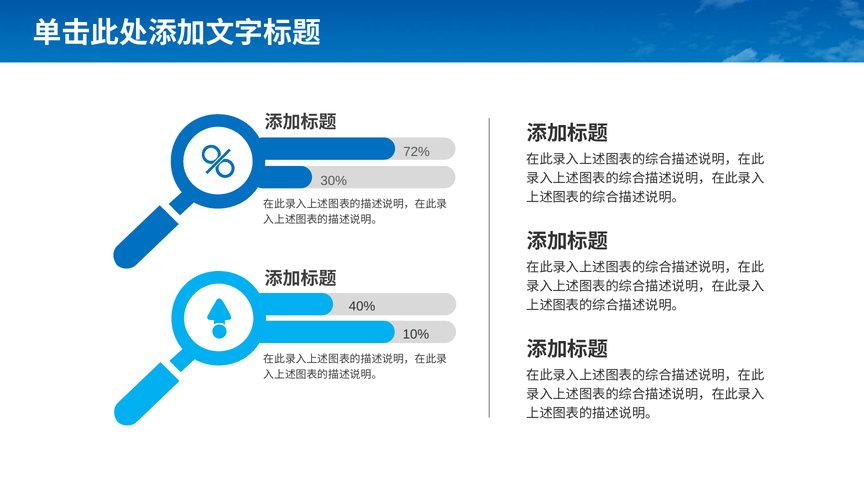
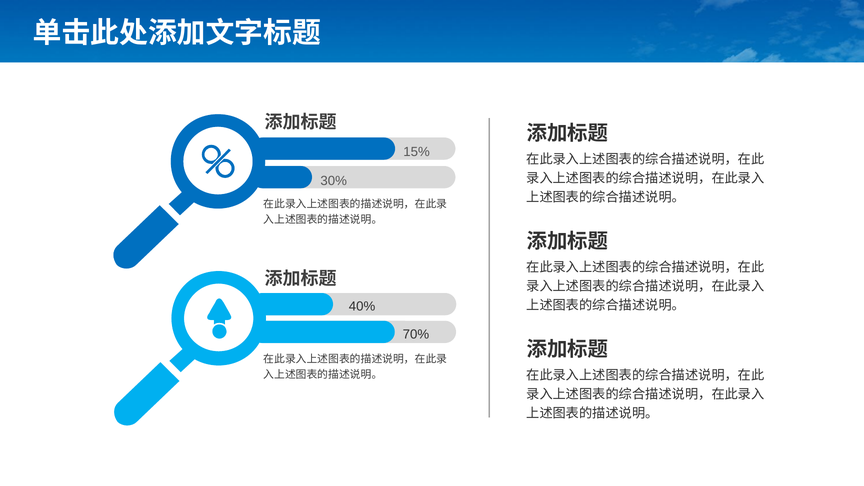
72%: 72% -> 15%
10%: 10% -> 70%
